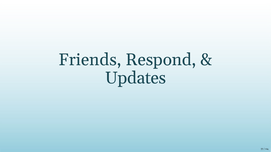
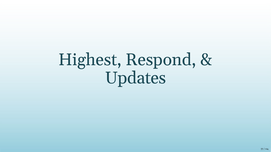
Friends: Friends -> Highest
